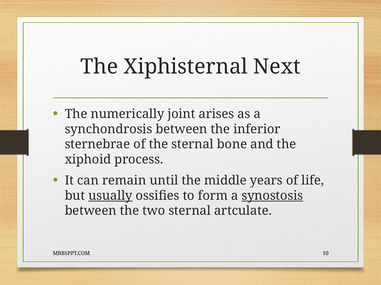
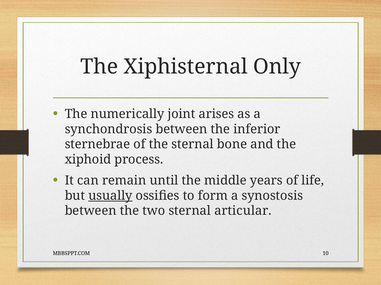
Next: Next -> Only
synostosis underline: present -> none
artculate: artculate -> articular
